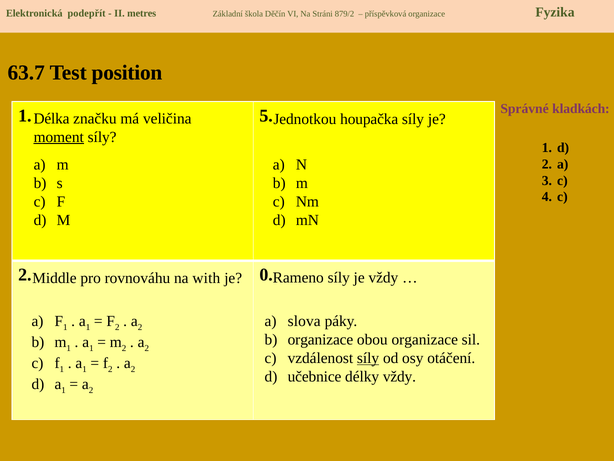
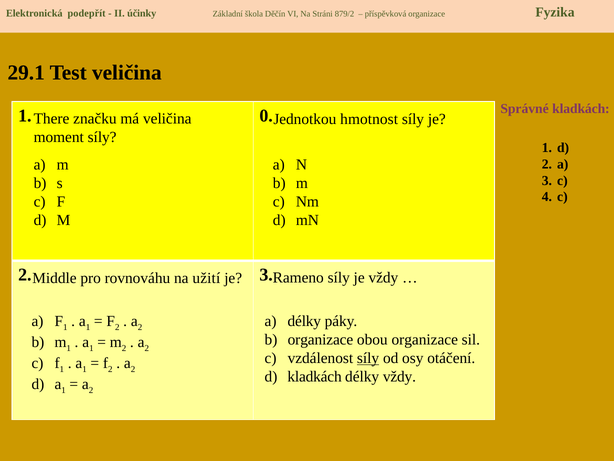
metres: metres -> účinky
63.7: 63.7 -> 29.1
Test position: position -> veličina
5: 5 -> 0
Délka: Délka -> There
houpačka: houpačka -> hmotnost
moment underline: present -> none
2 0: 0 -> 3
with: with -> užití
a slova: slova -> délky
d učebnice: učebnice -> kladkách
